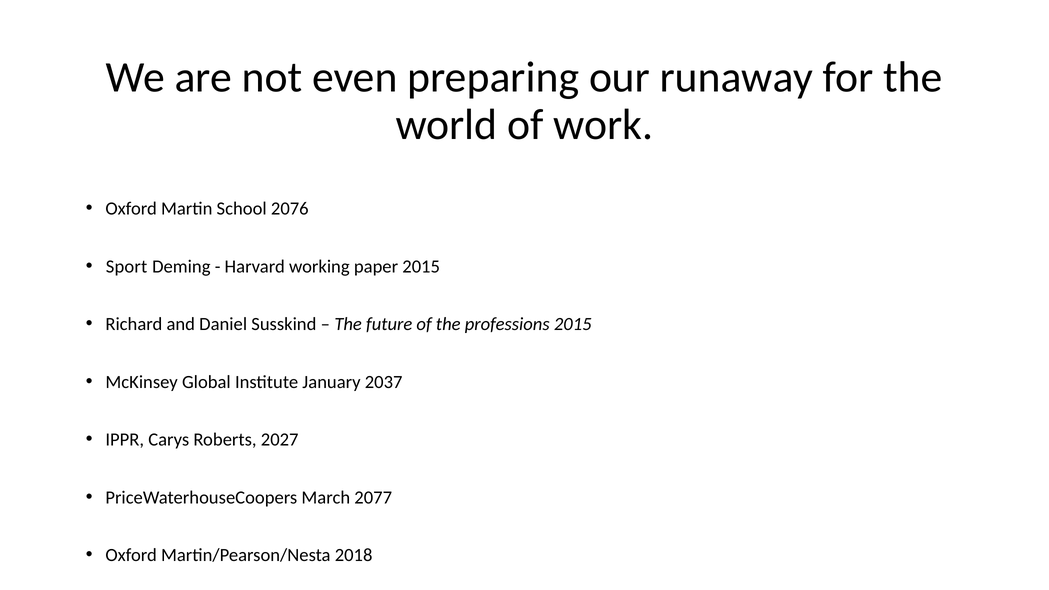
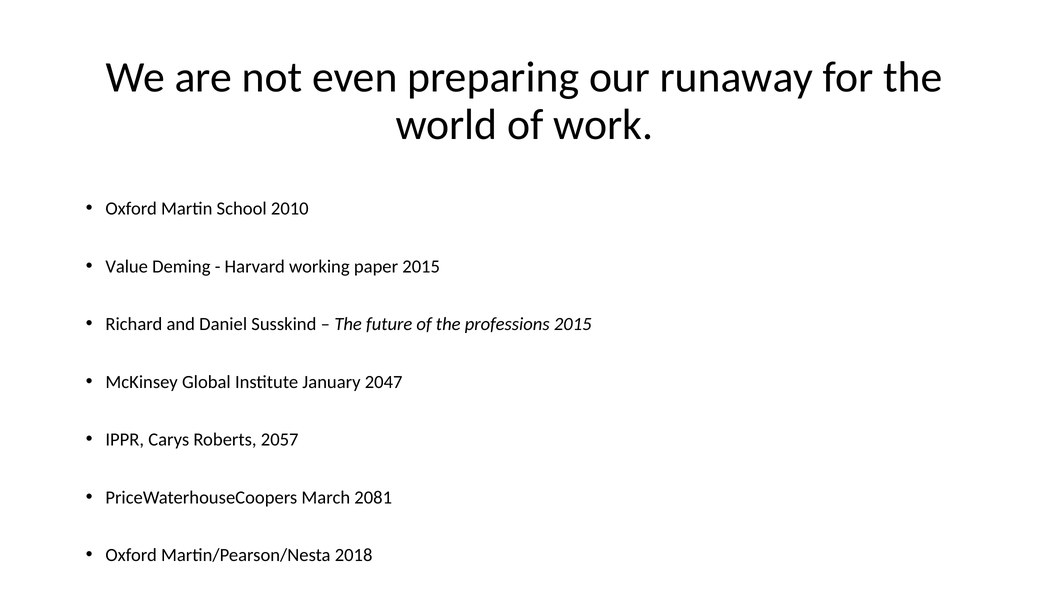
2076: 2076 -> 2010
Sport: Sport -> Value
2037: 2037 -> 2047
2027: 2027 -> 2057
2077: 2077 -> 2081
